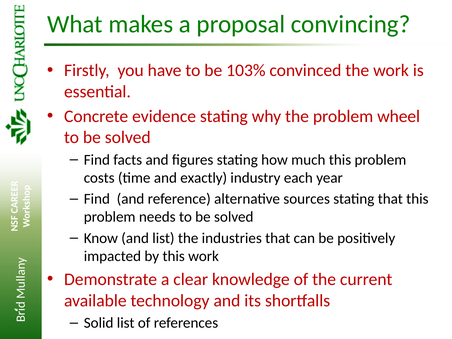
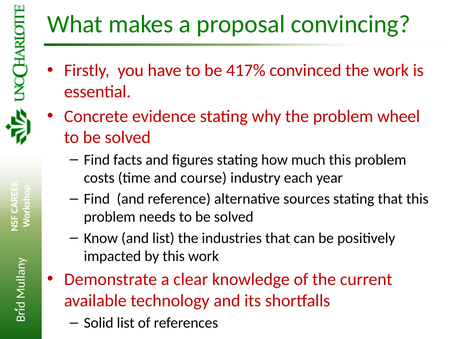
103%: 103% -> 417%
exactly: exactly -> course
